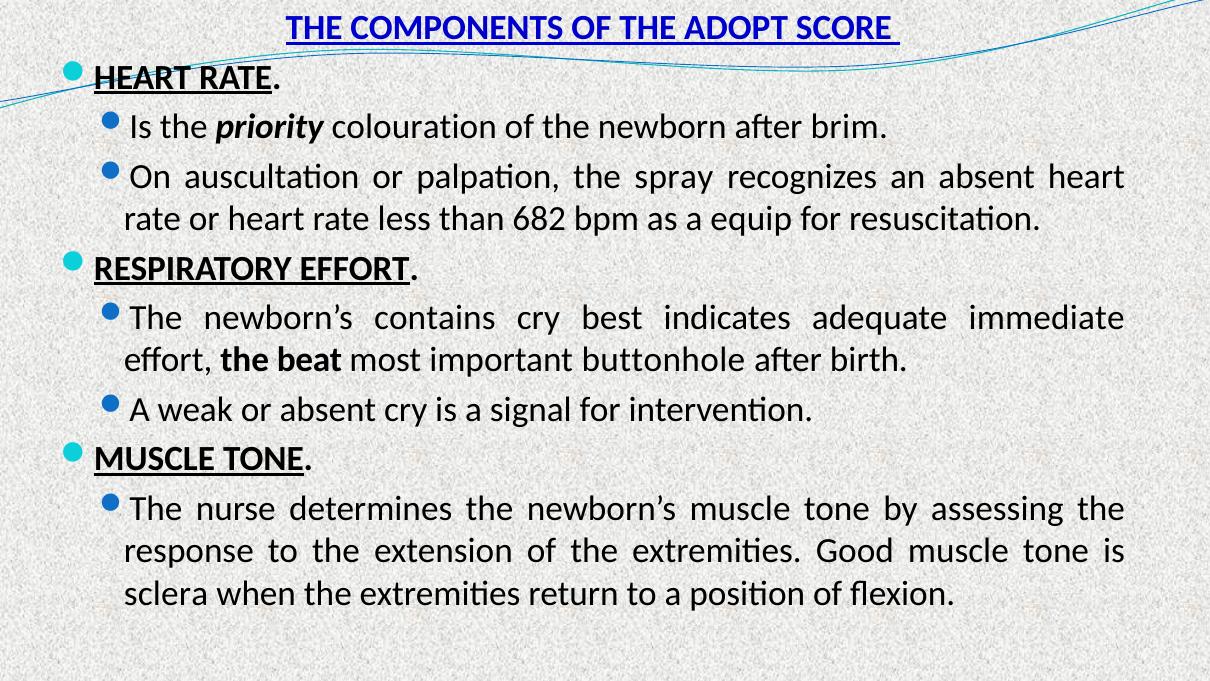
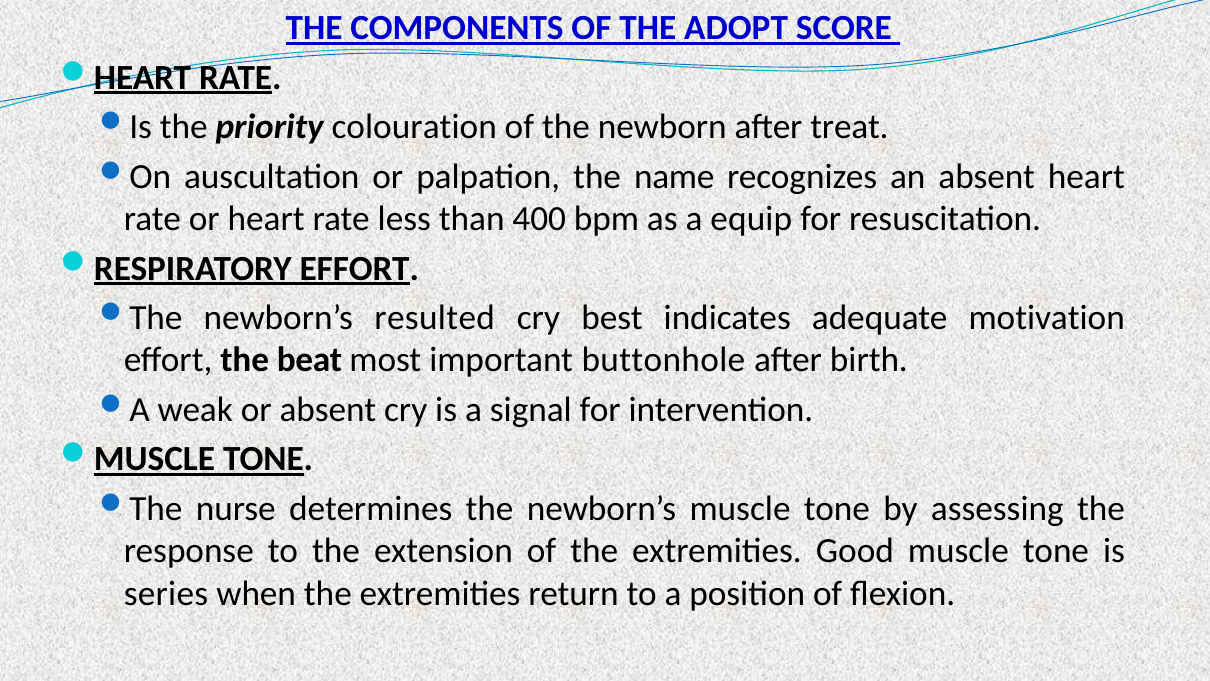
brim: brim -> treat
spray: spray -> name
682: 682 -> 400
contains: contains -> resulted
immediate: immediate -> motivation
sclera: sclera -> series
